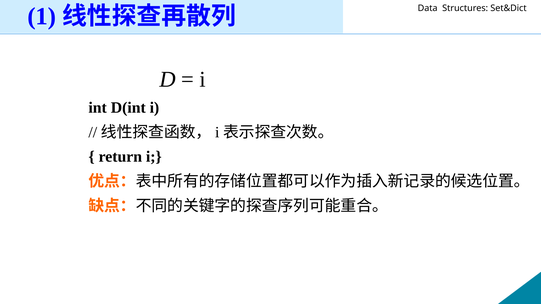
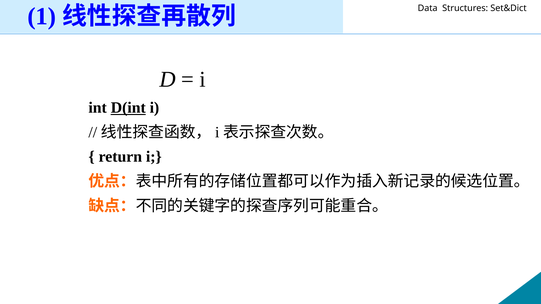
D(int underline: none -> present
